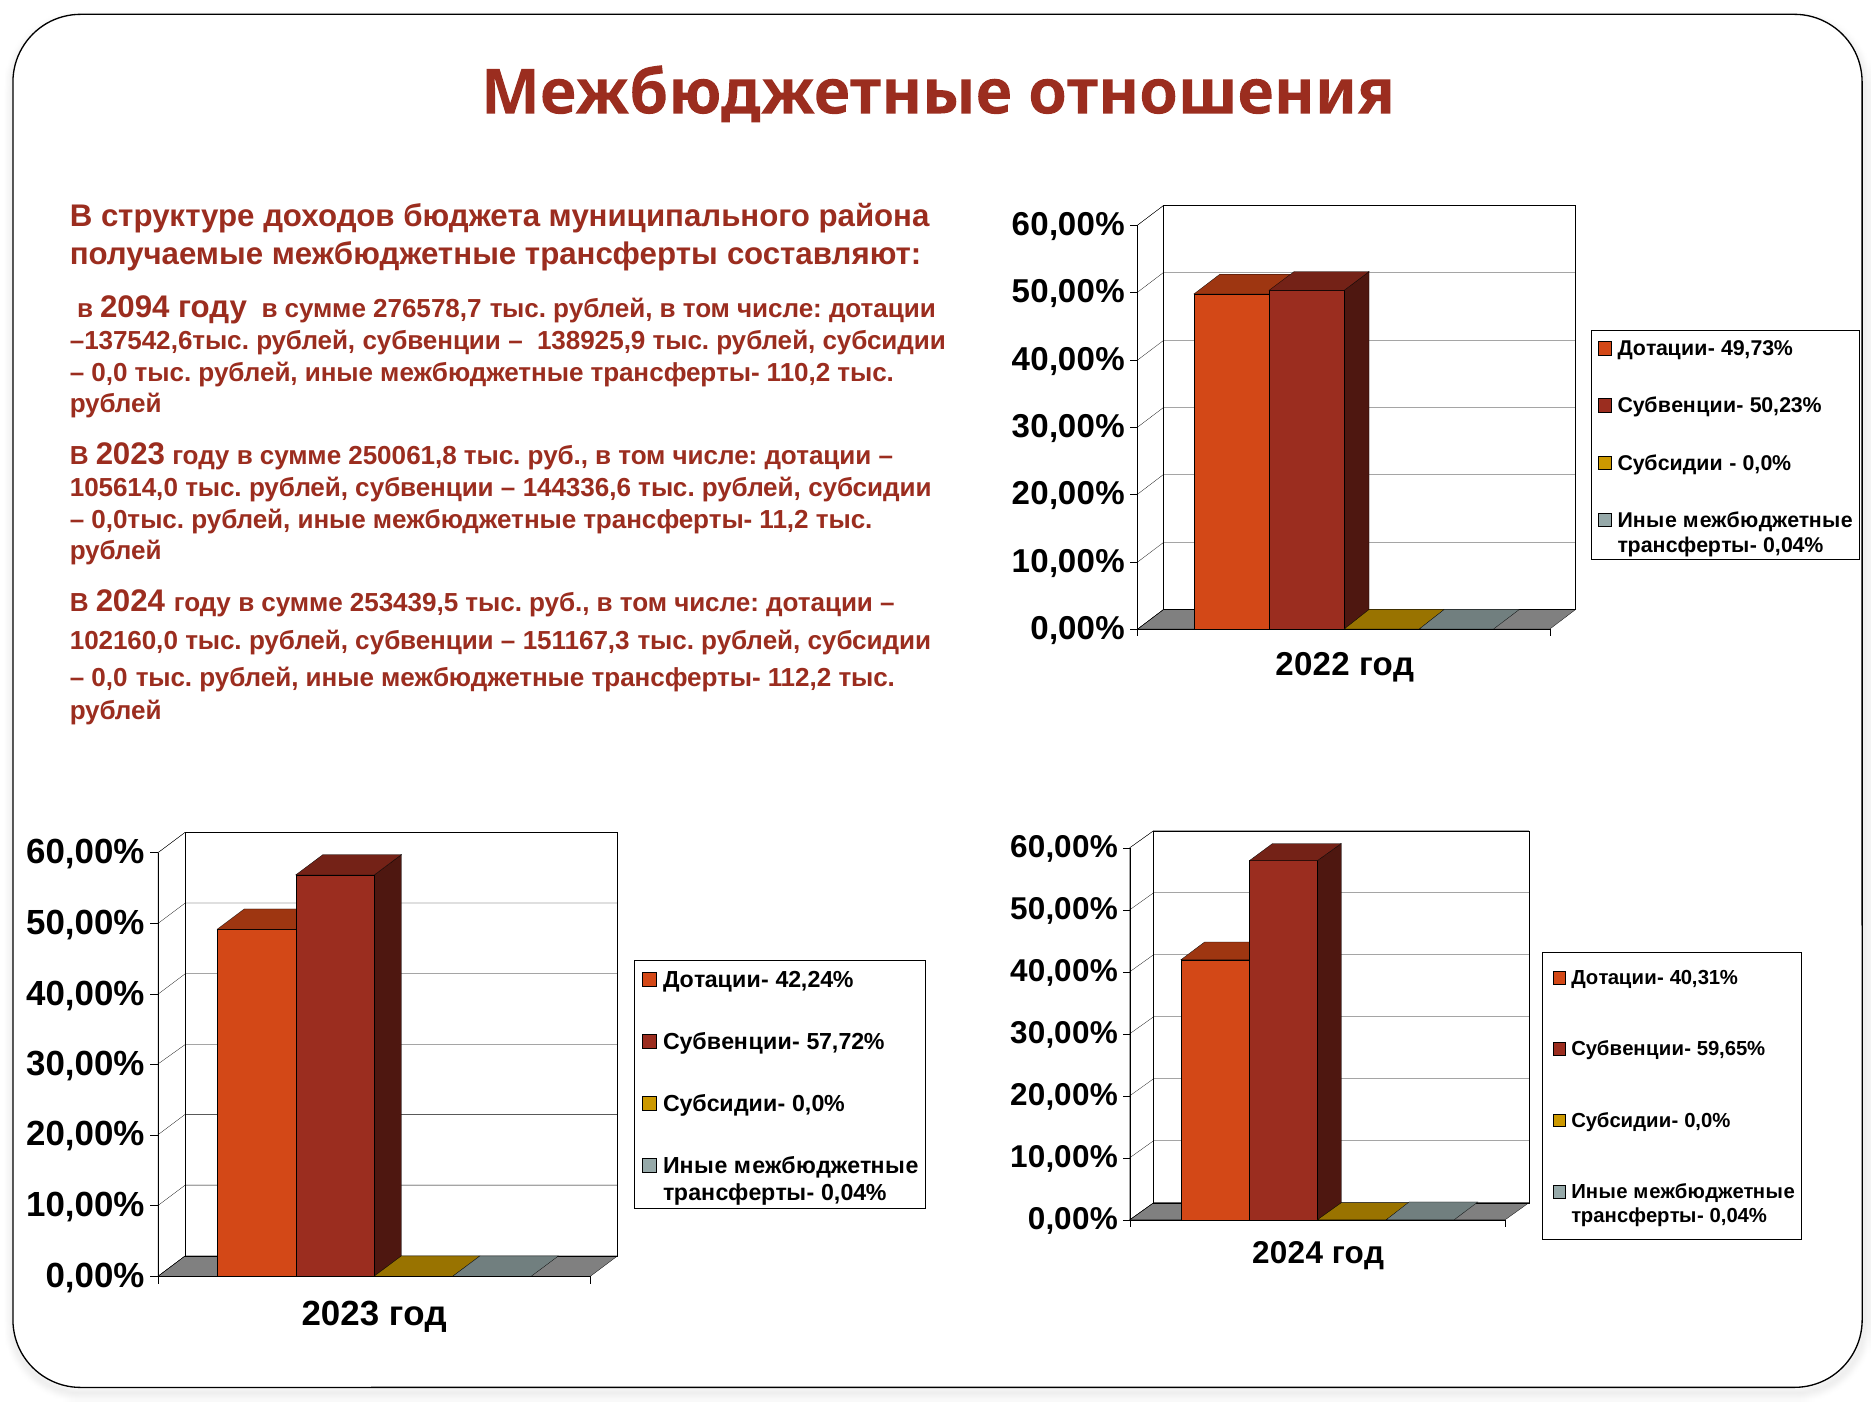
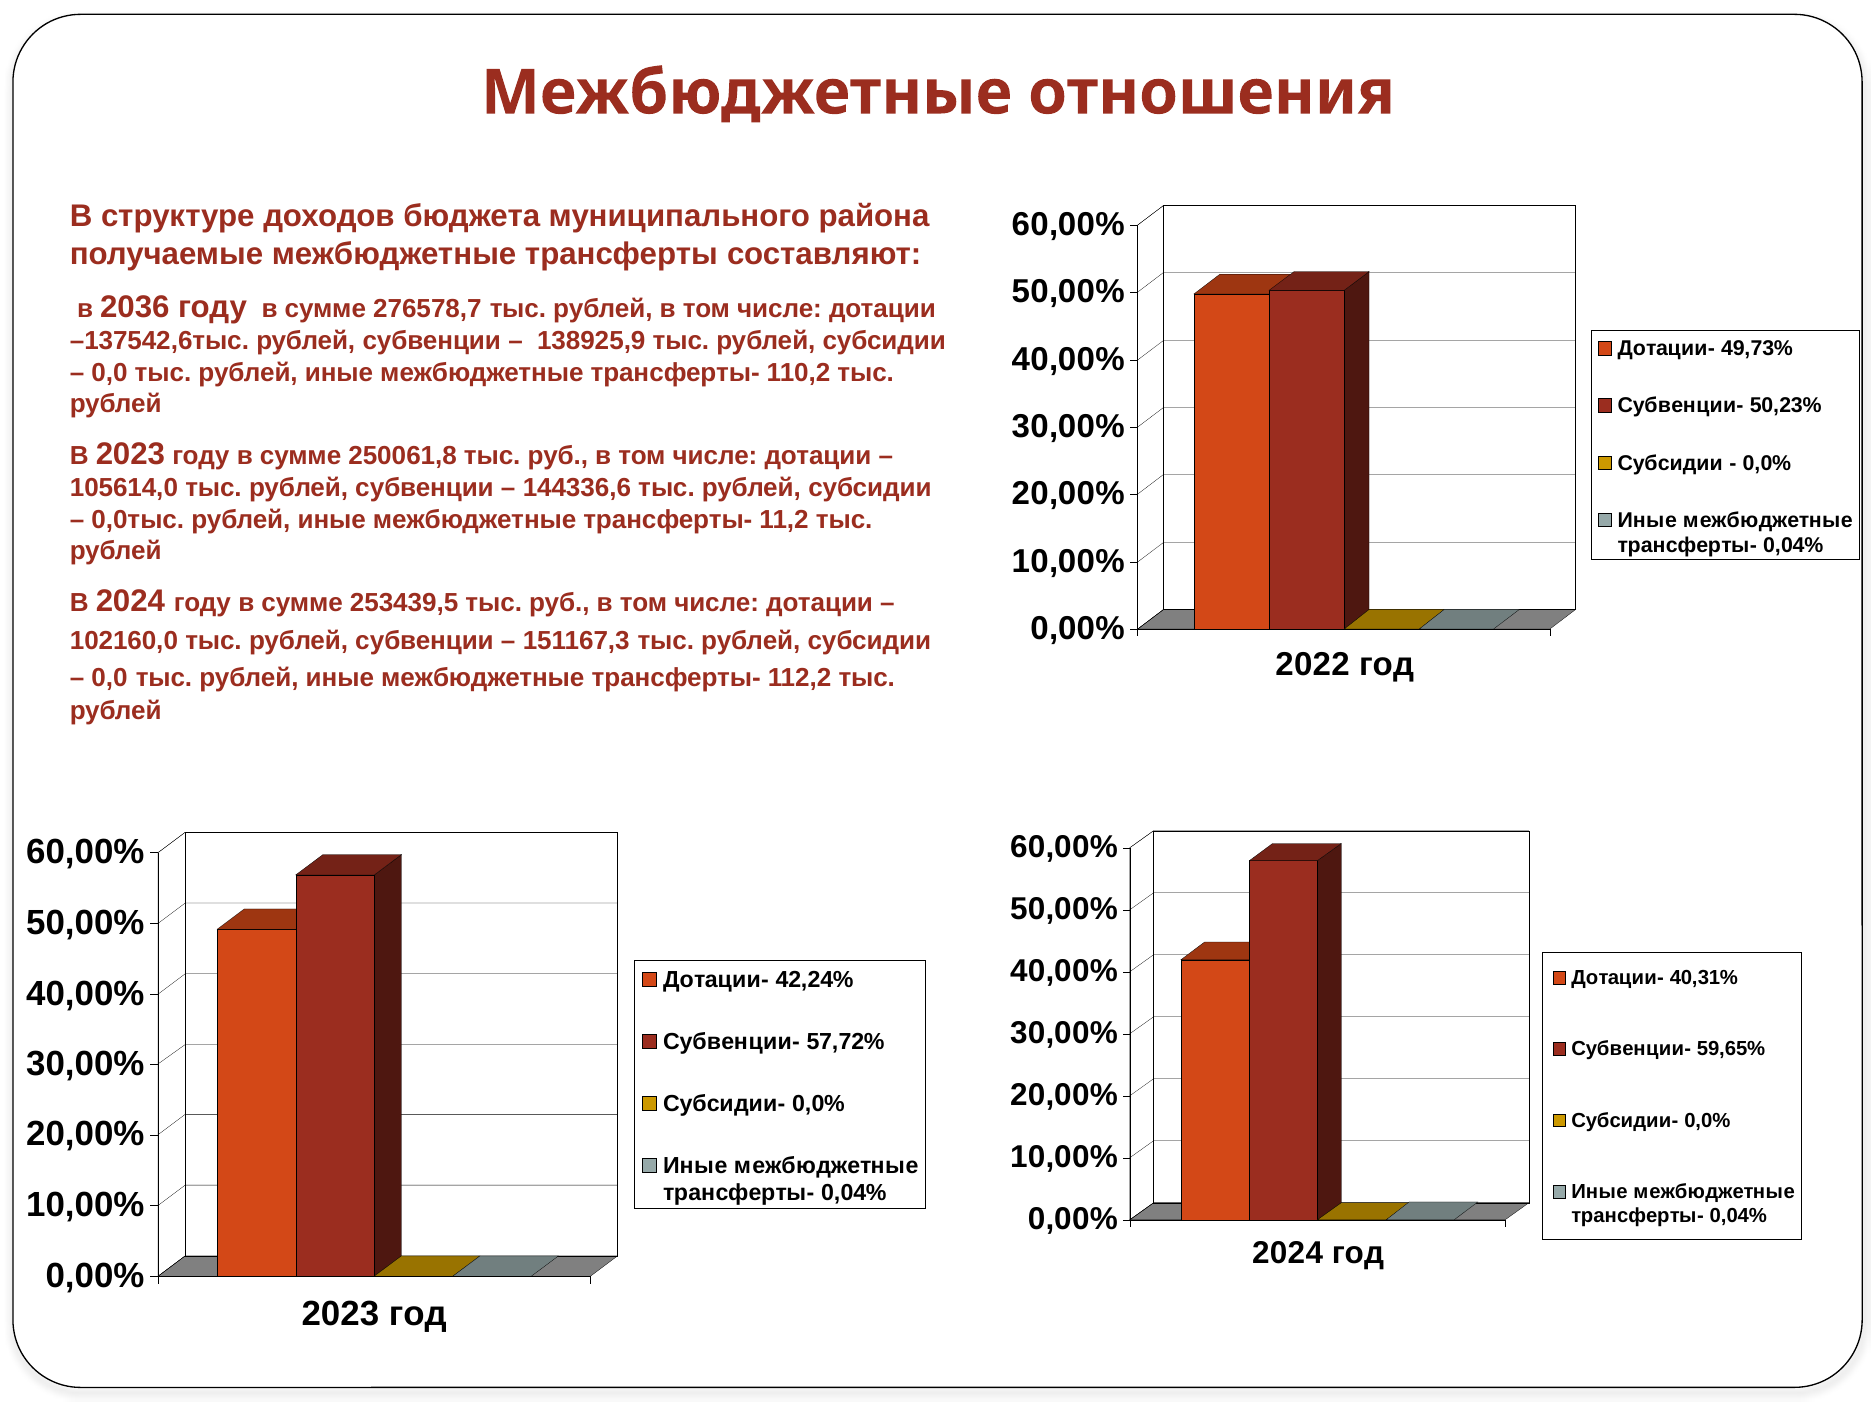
2094: 2094 -> 2036
